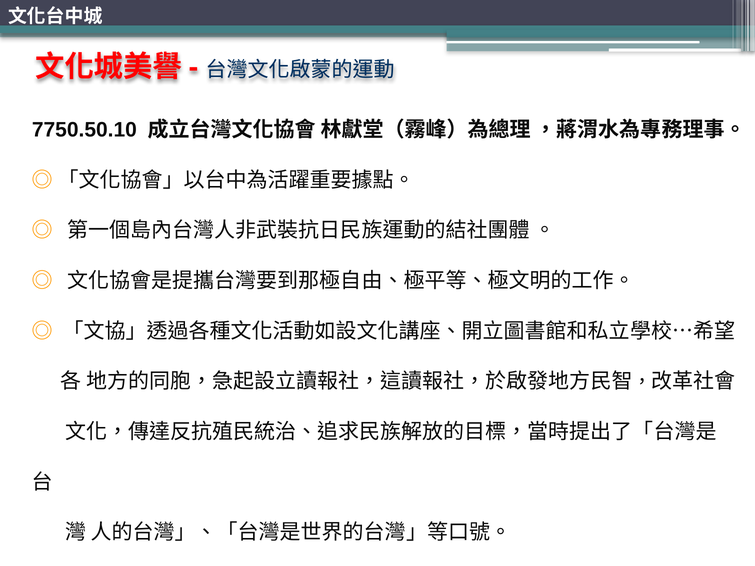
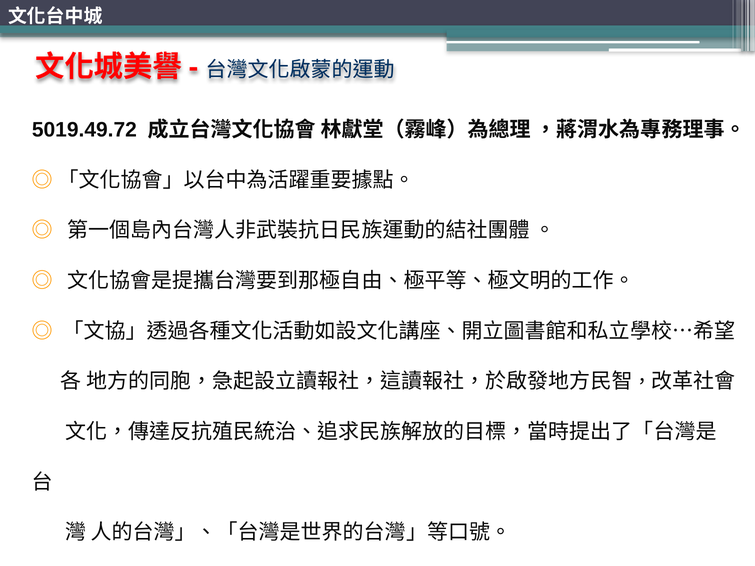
7750.50.10: 7750.50.10 -> 5019.49.72
